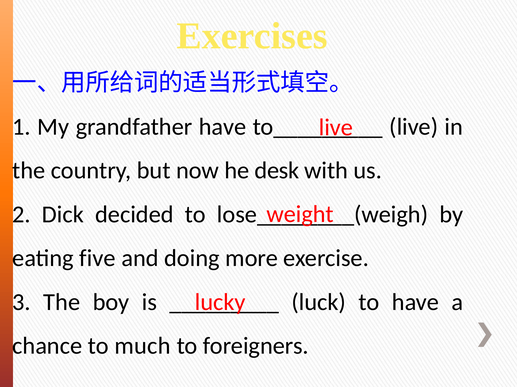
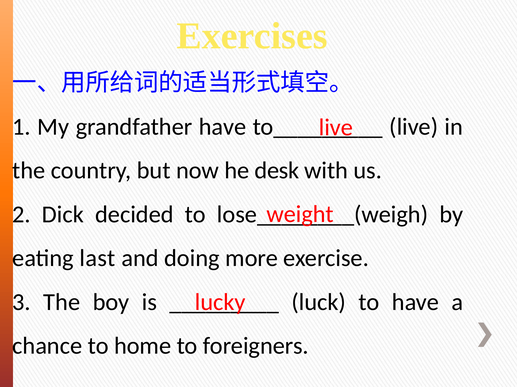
five: five -> last
much: much -> home
